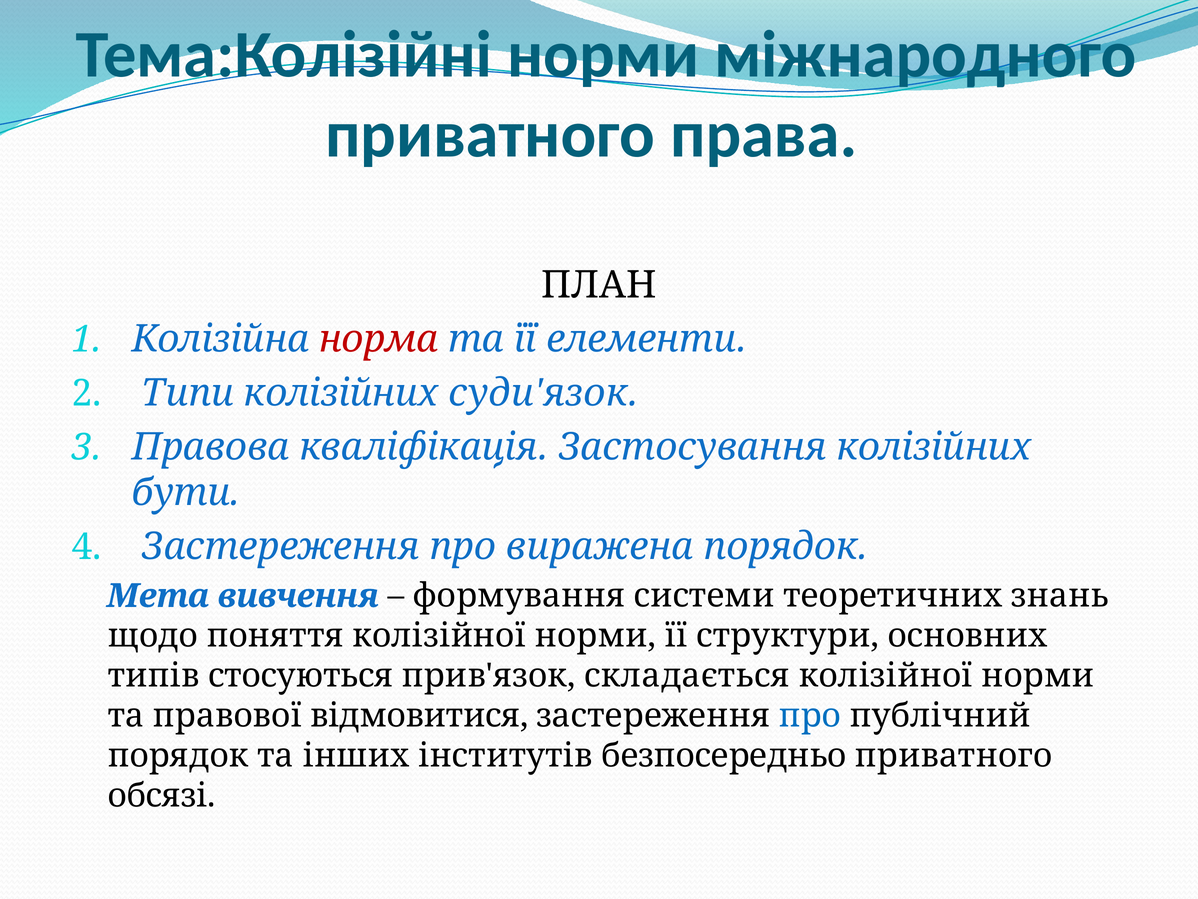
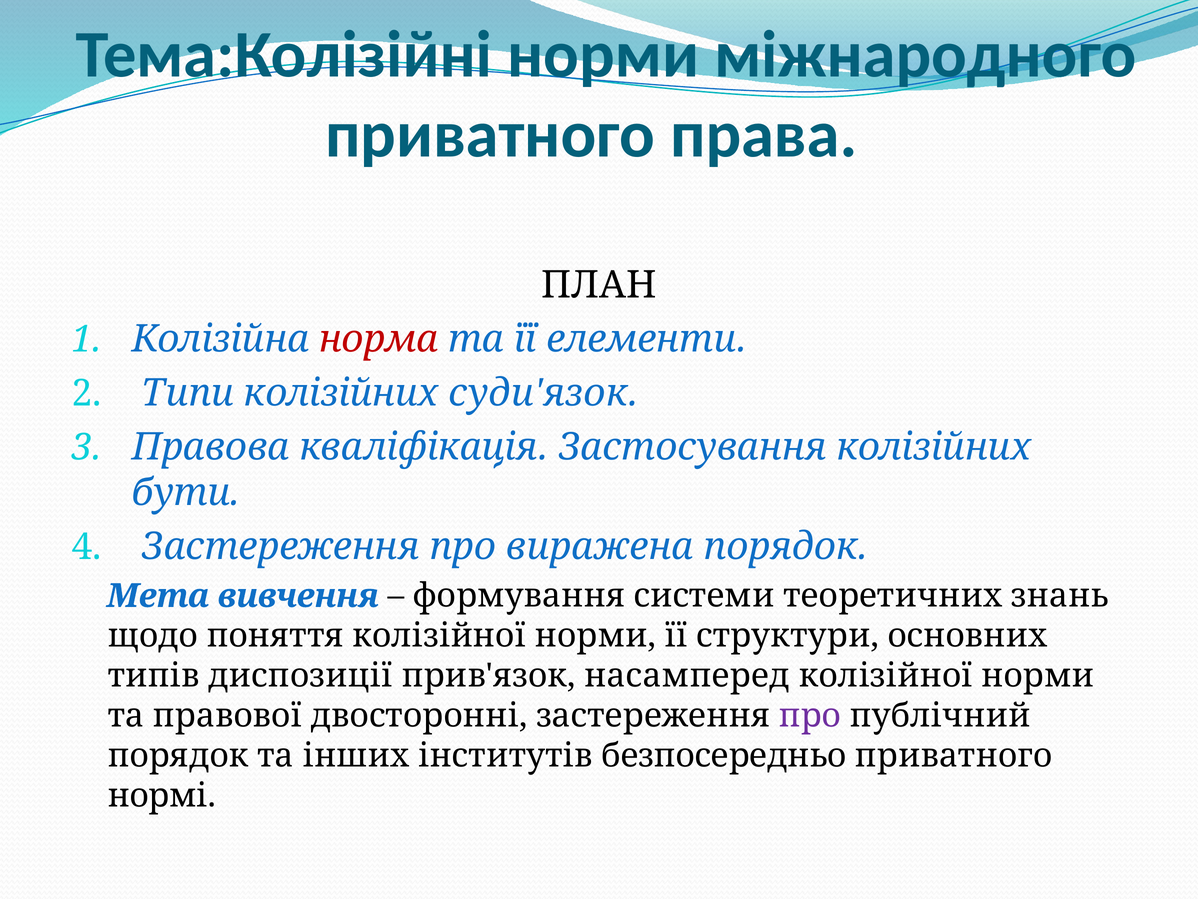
стосуються: стосуються -> диспозиції
складається: складається -> насамперед
відмовитися: відмовитися -> двосторонні
про at (810, 715) colour: blue -> purple
обсязі: обсязі -> нормі
